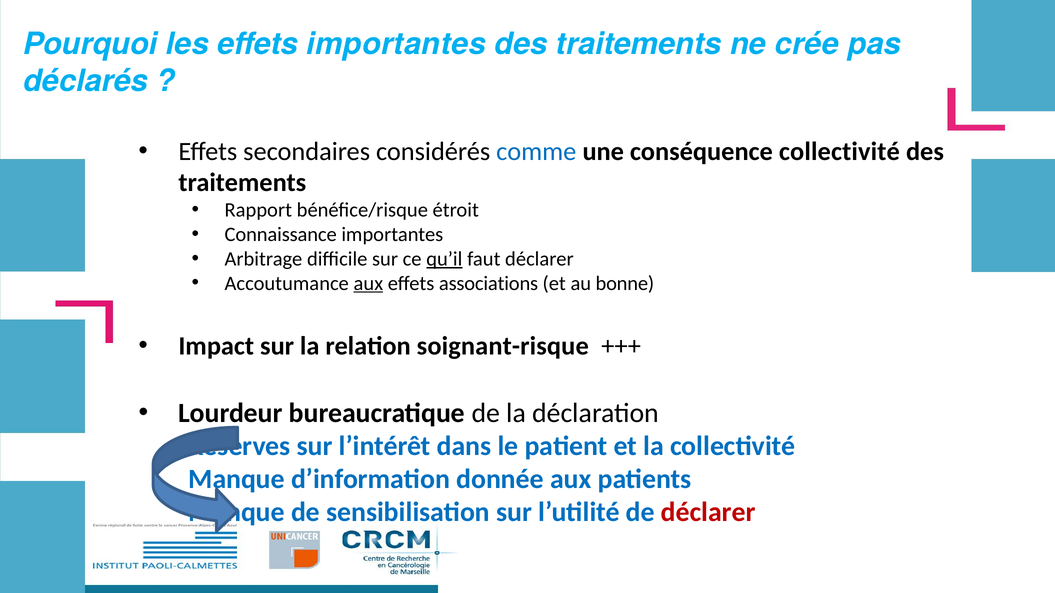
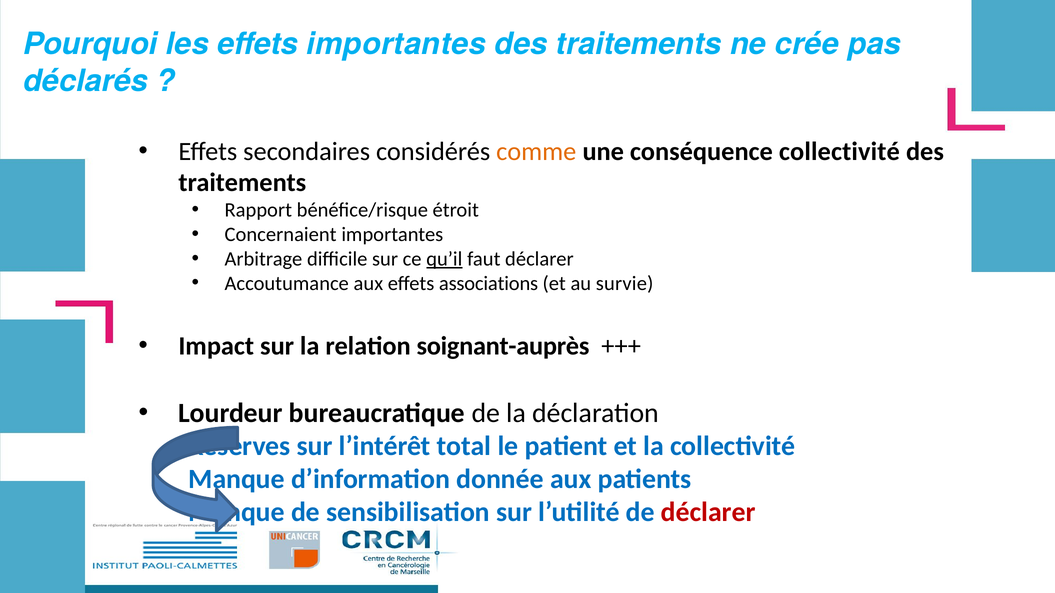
comme colour: blue -> orange
Connaissance: Connaissance -> Concernaient
aux at (368, 283) underline: present -> none
bonne: bonne -> survie
soignant-risque: soignant-risque -> soignant-auprès
dans: dans -> total
